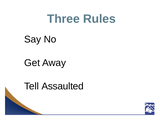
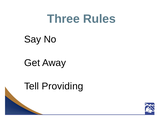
Assaulted: Assaulted -> Providing
